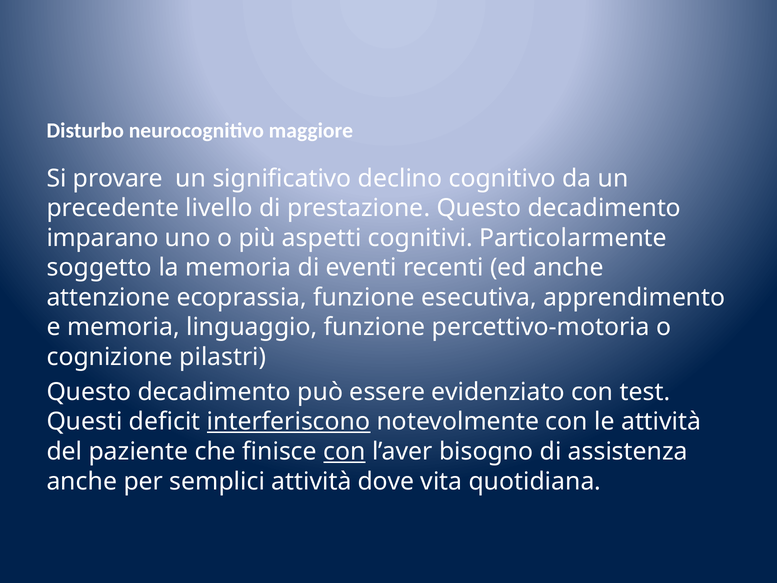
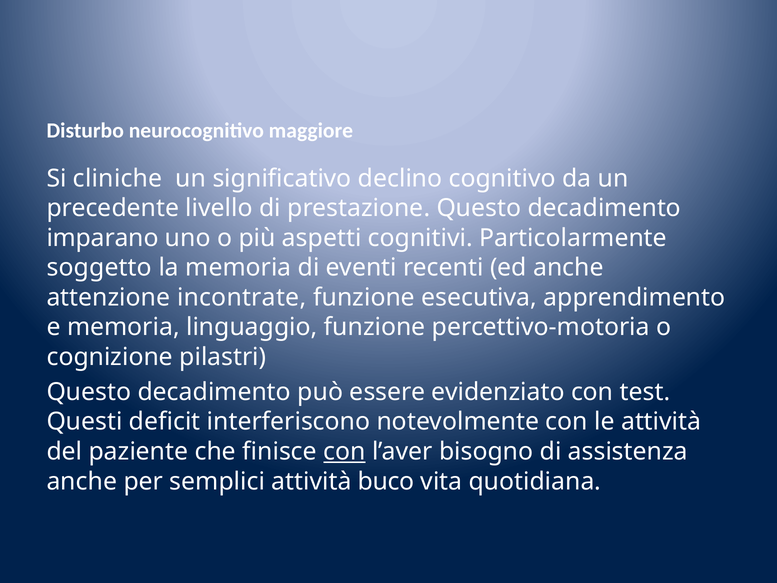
provare: provare -> cliniche
ecoprassia: ecoprassia -> incontrate
interferiscono underline: present -> none
dove: dove -> buco
